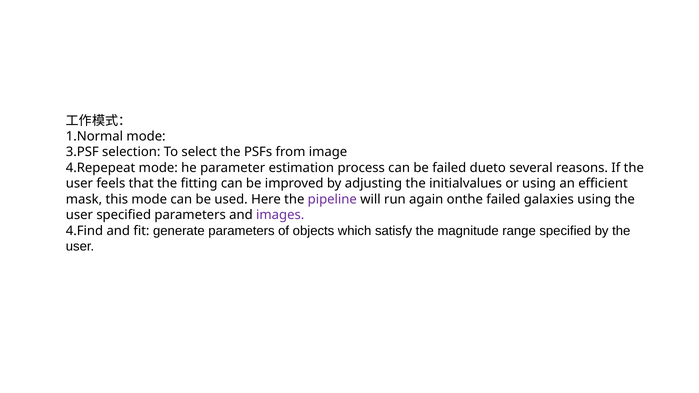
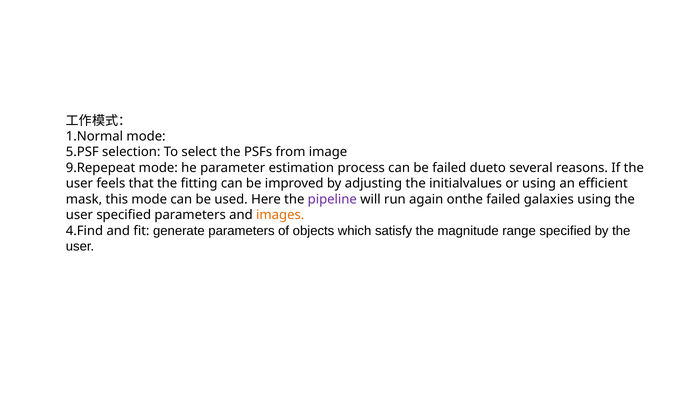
3.PSF: 3.PSF -> 5.PSF
4.Repepeat: 4.Repepeat -> 9.Repepeat
images colour: purple -> orange
